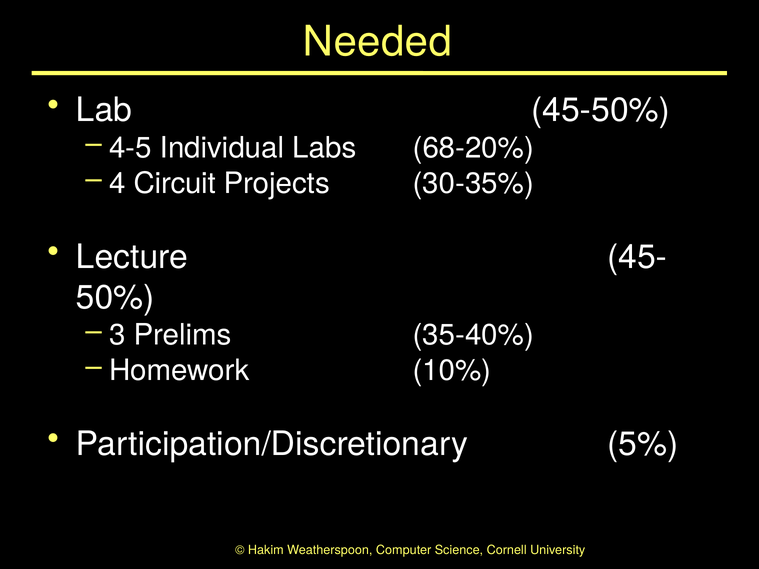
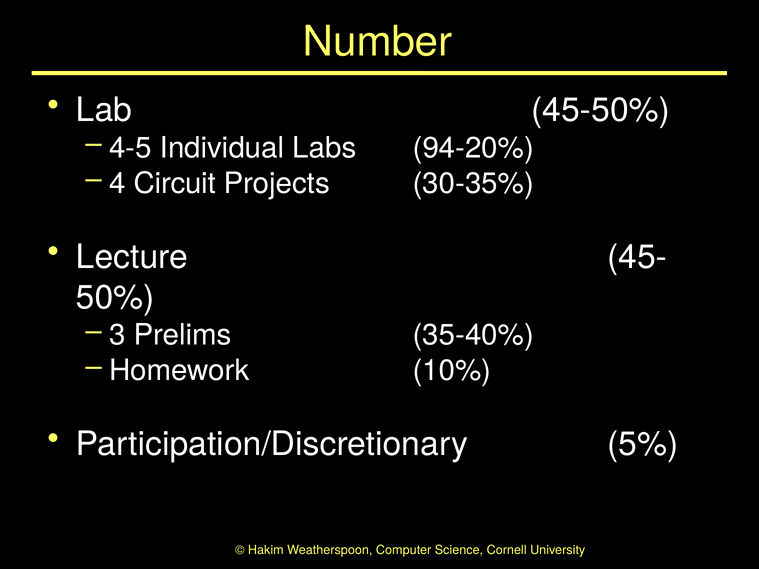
Needed: Needed -> Number
68-20%: 68-20% -> 94-20%
